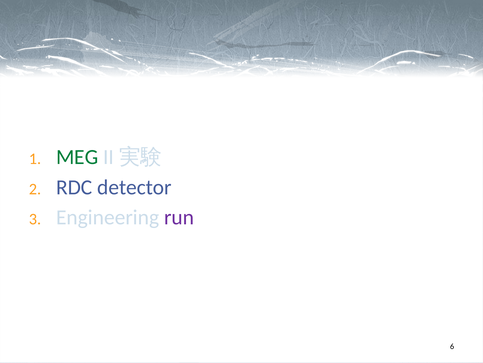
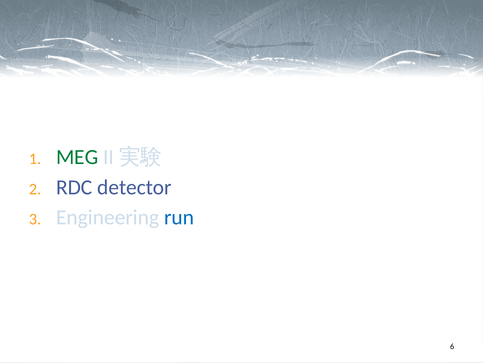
run colour: purple -> blue
